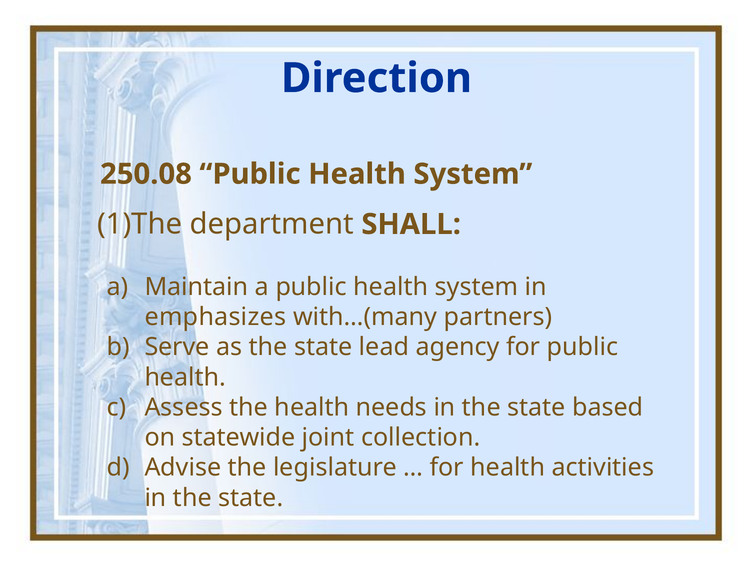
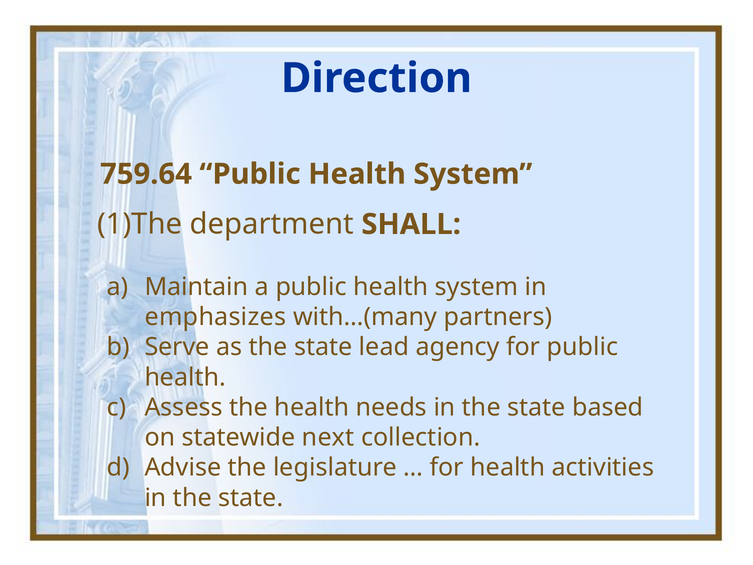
250.08: 250.08 -> 759.64
joint: joint -> next
